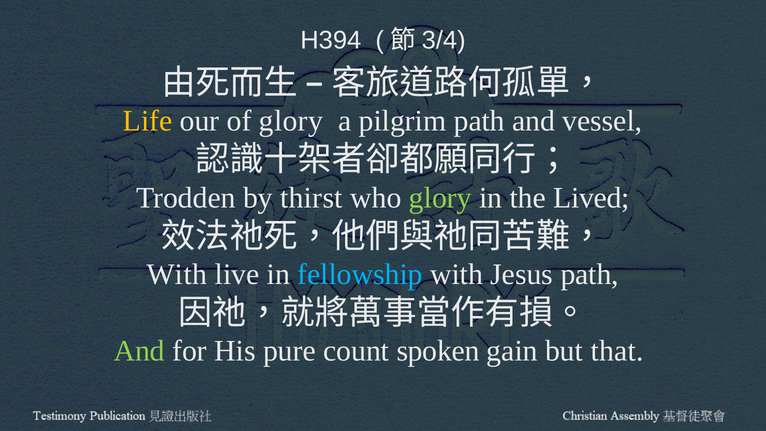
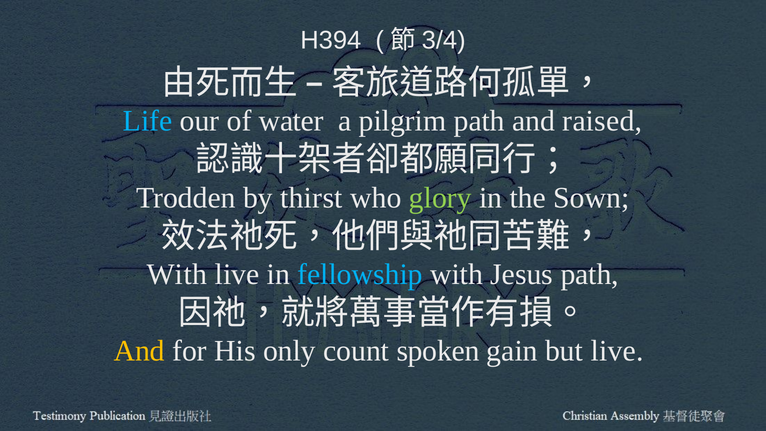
Life colour: yellow -> light blue
of glory: glory -> water
vessel: vessel -> raised
Lived: Lived -> Sown
And at (139, 351) colour: light green -> yellow
pure: pure -> only
but that: that -> live
